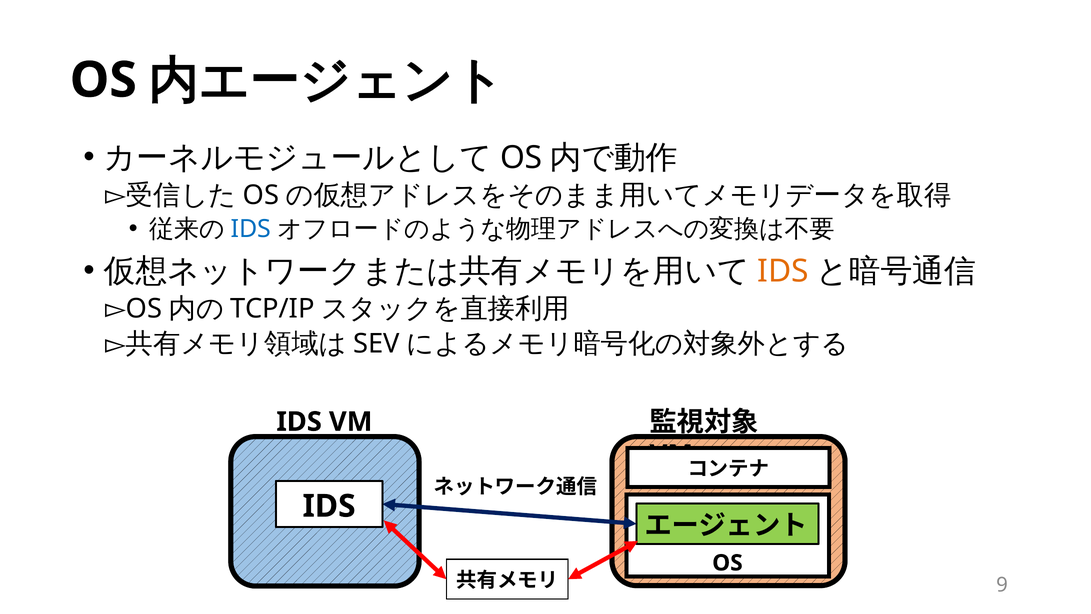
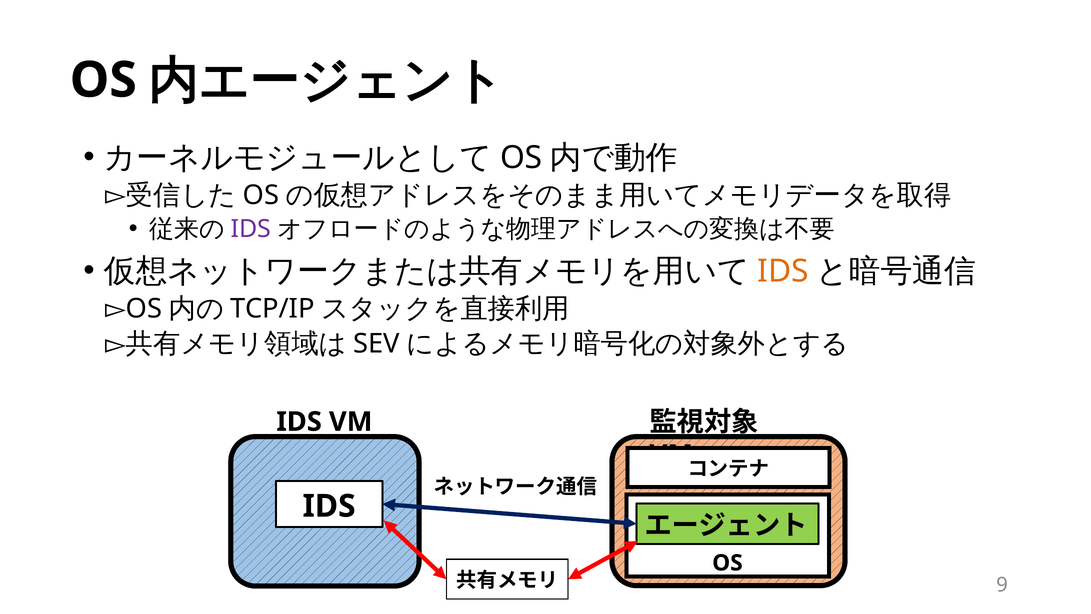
IDS at (251, 229) colour: blue -> purple
